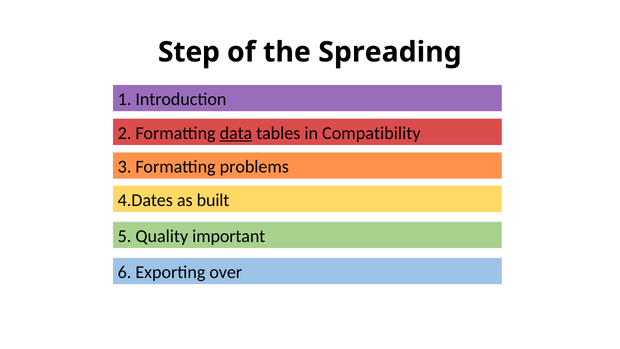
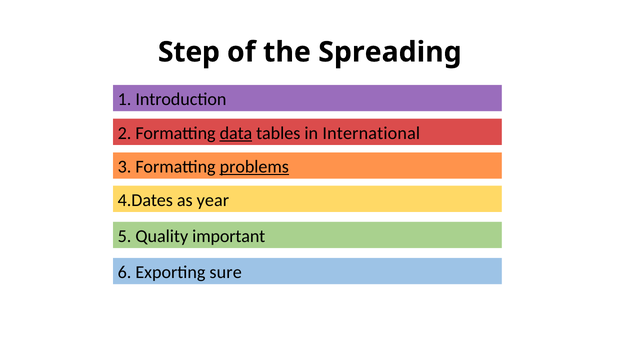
Compatibility: Compatibility -> International
problems underline: none -> present
built: built -> year
over: over -> sure
